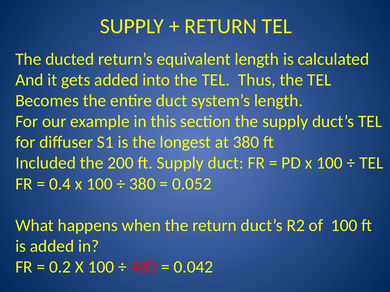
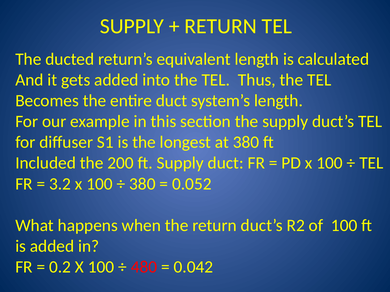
0.4: 0.4 -> 3.2
